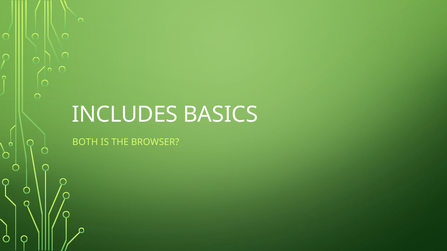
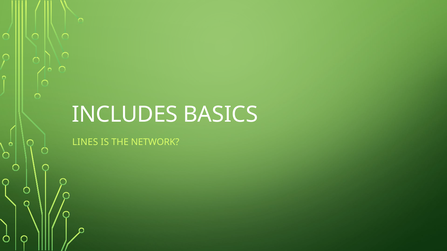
BOTH: BOTH -> LINES
BROWSER: BROWSER -> NETWORK
